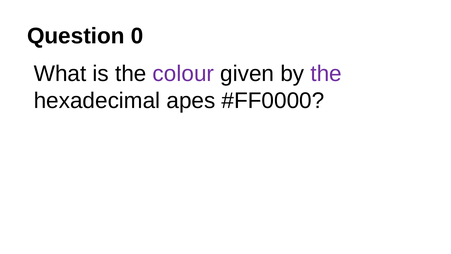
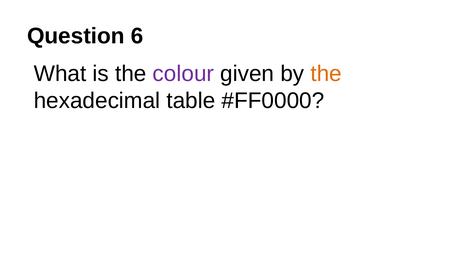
0: 0 -> 6
the at (326, 74) colour: purple -> orange
apes: apes -> table
